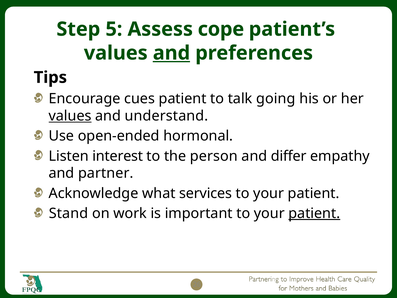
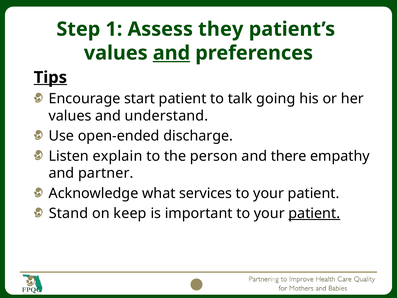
5: 5 -> 1
cope: cope -> they
Tips underline: none -> present
cues: cues -> start
values at (70, 116) underline: present -> none
hormonal: hormonal -> discharge
interest: interest -> explain
differ: differ -> there
work: work -> keep
